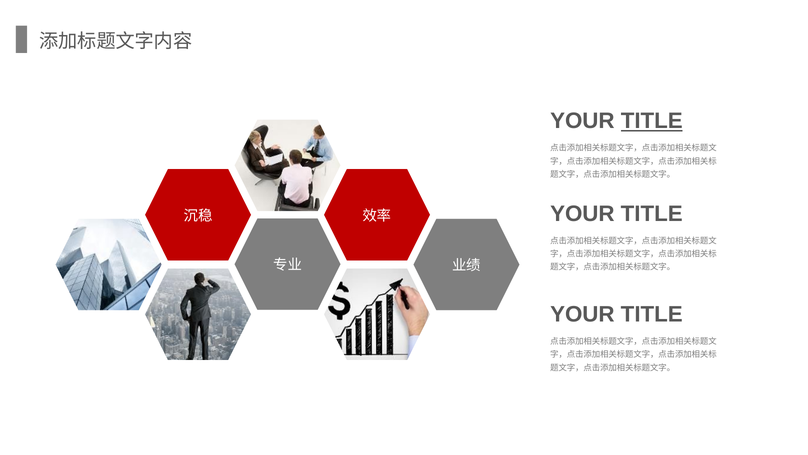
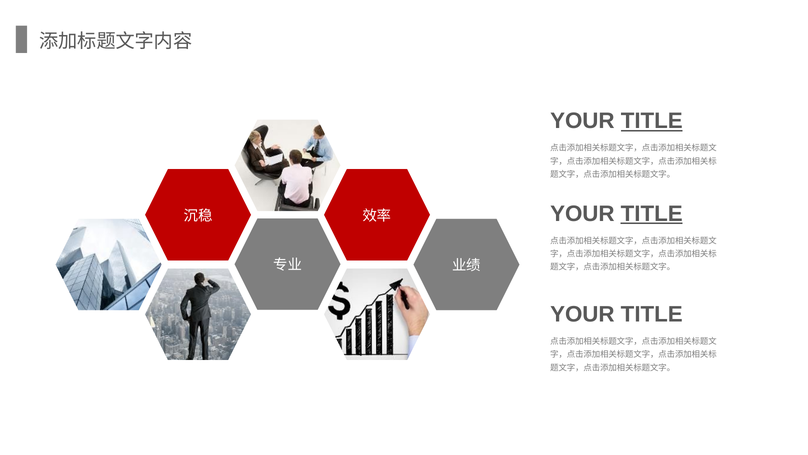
TITLE at (652, 213) underline: none -> present
